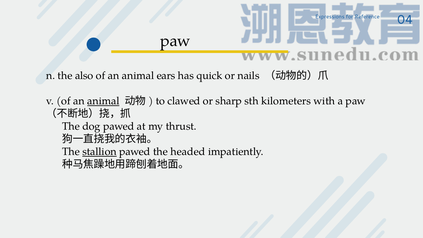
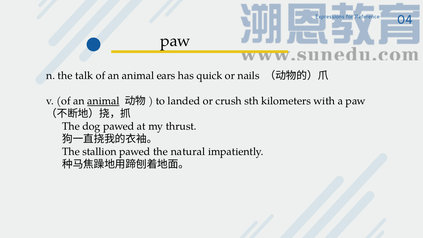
also: also -> talk
clawed: clawed -> landed
sharp: sharp -> crush
stallion underline: present -> none
headed: headed -> natural
